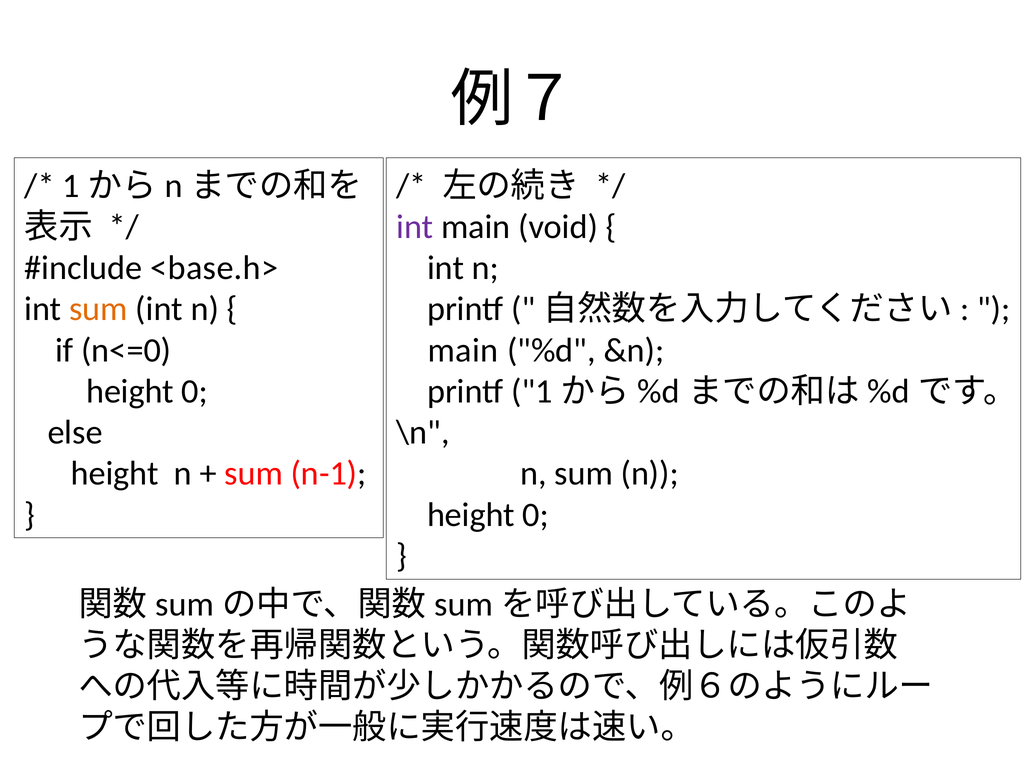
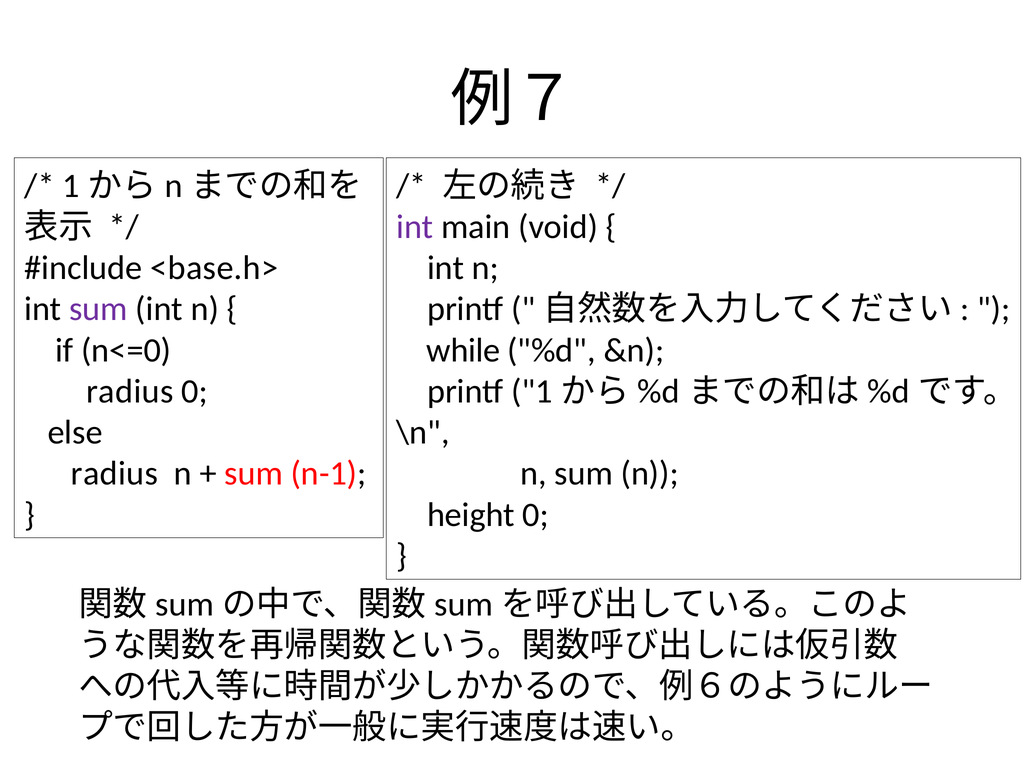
sum at (98, 309) colour: orange -> purple
main at (463, 350): main -> while
height at (130, 391): height -> radius
height at (115, 473): height -> radius
